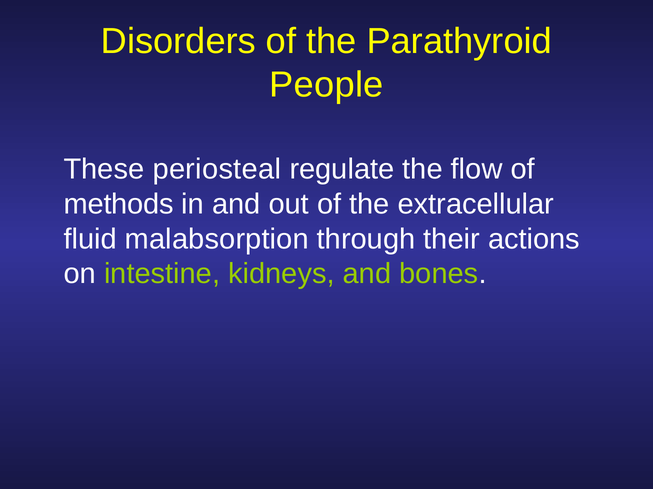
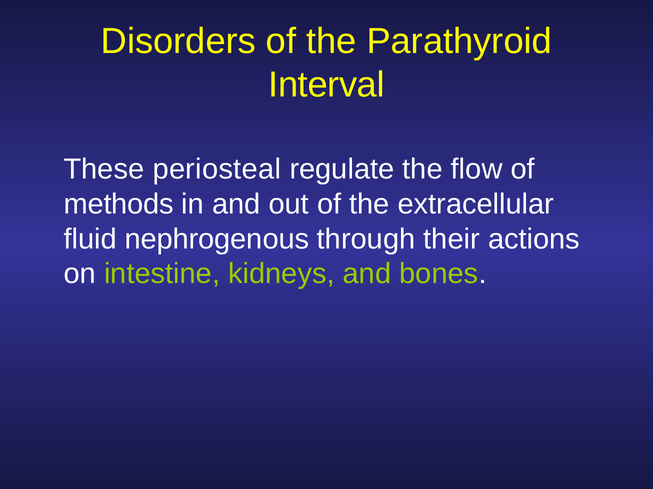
People: People -> Interval
malabsorption: malabsorption -> nephrogenous
